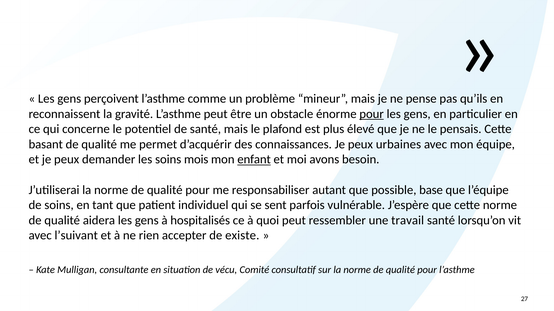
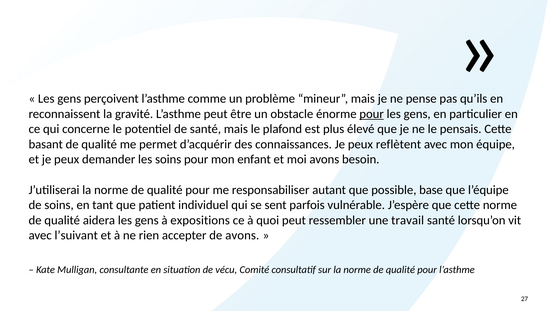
urbaines: urbaines -> reflètent
soins mois: mois -> pour
enfant underline: present -> none
hospitalisés: hospitalisés -> expositions
de existe: existe -> avons
